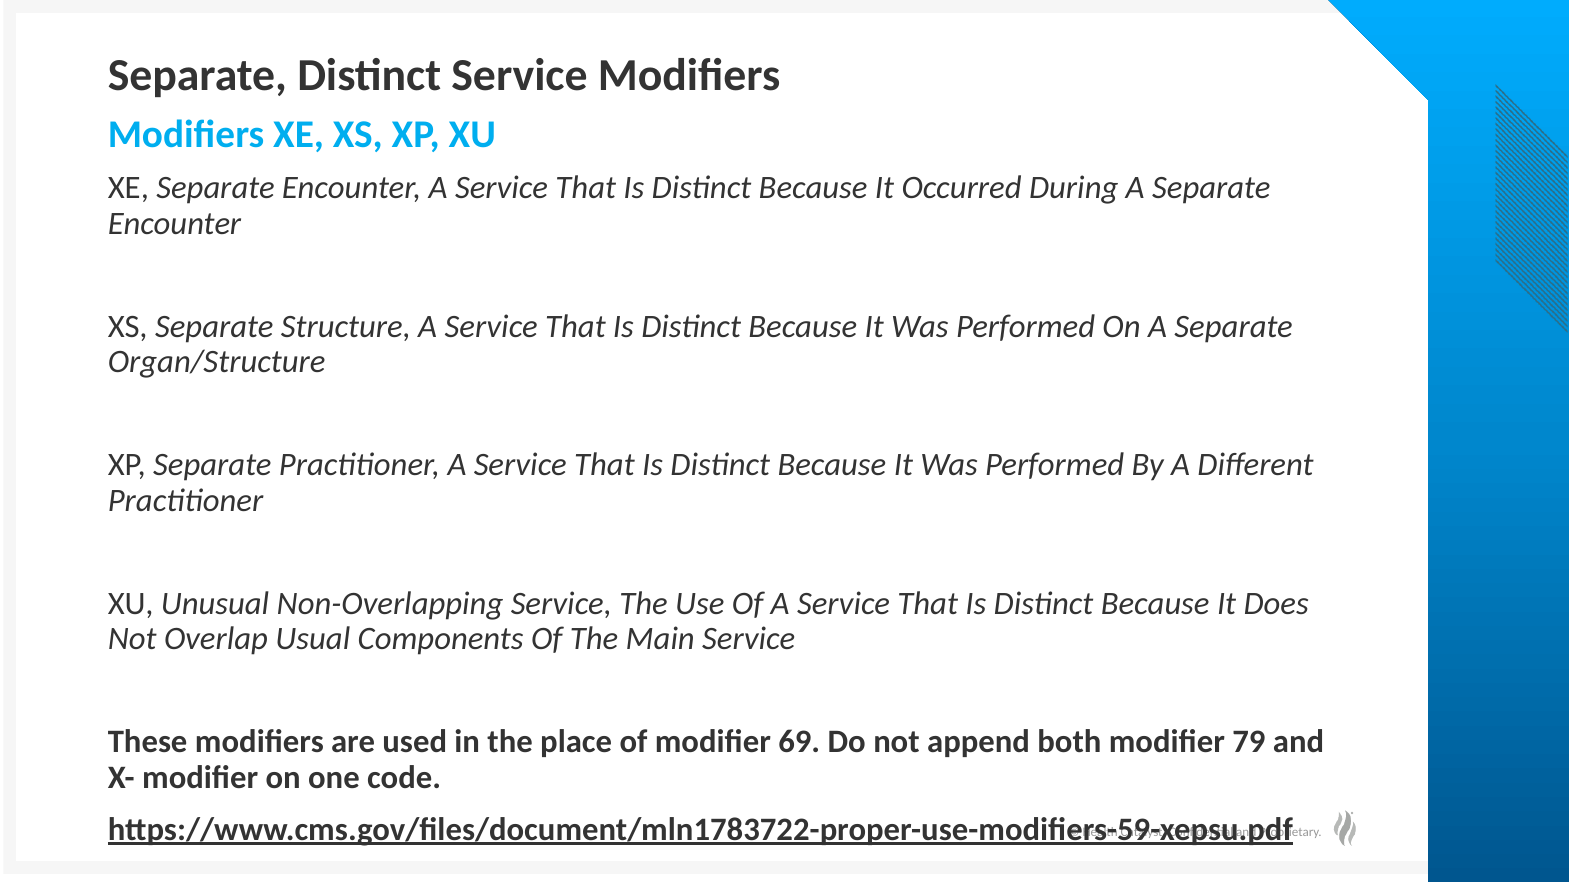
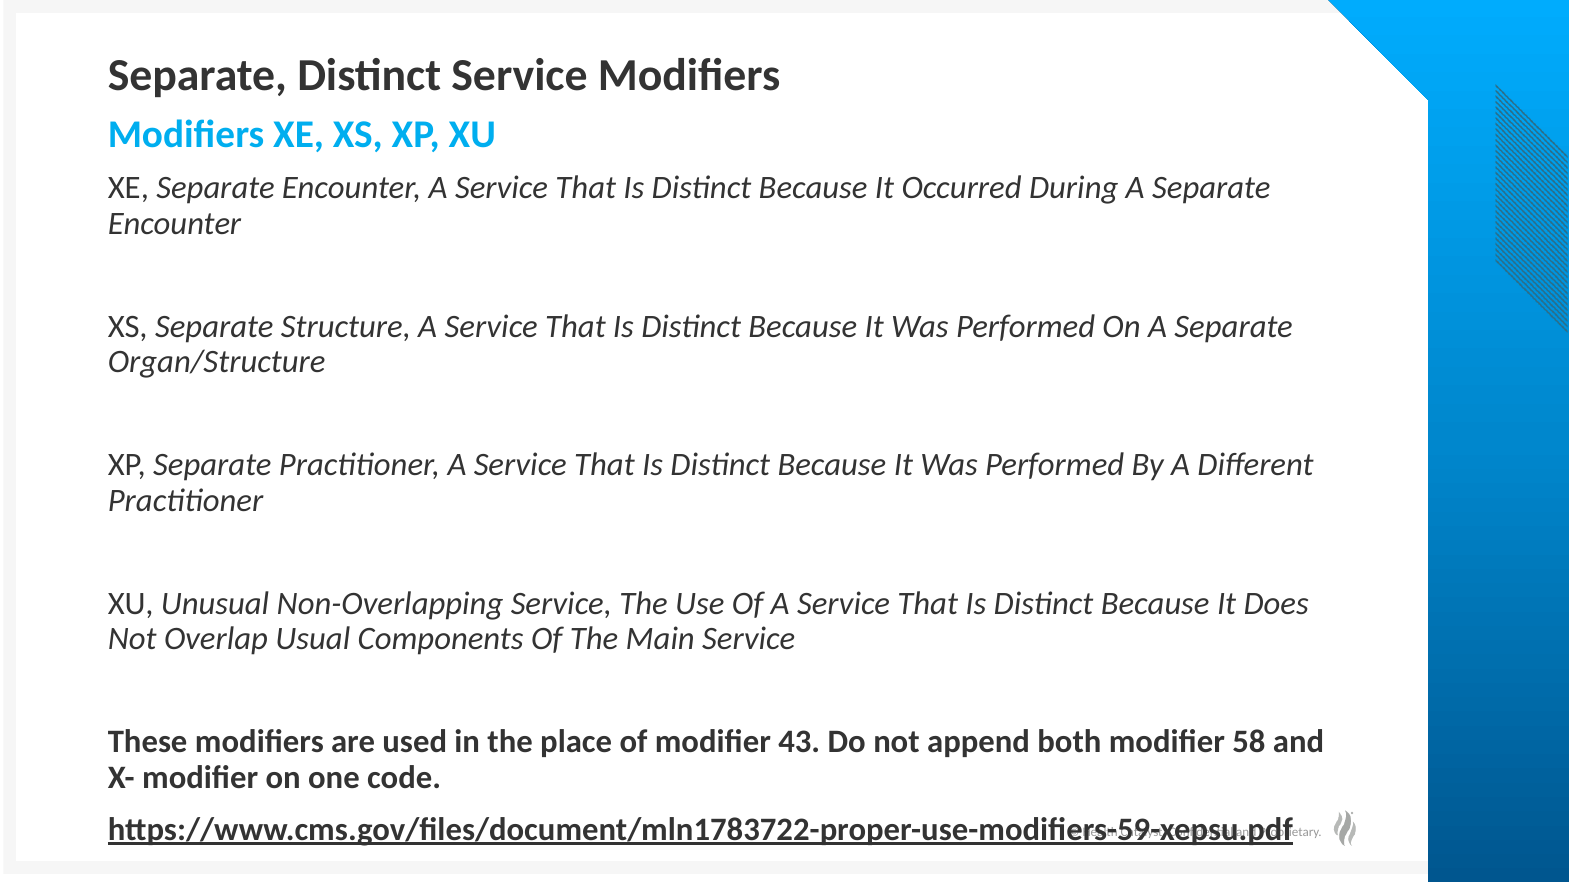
69: 69 -> 43
79: 79 -> 58
